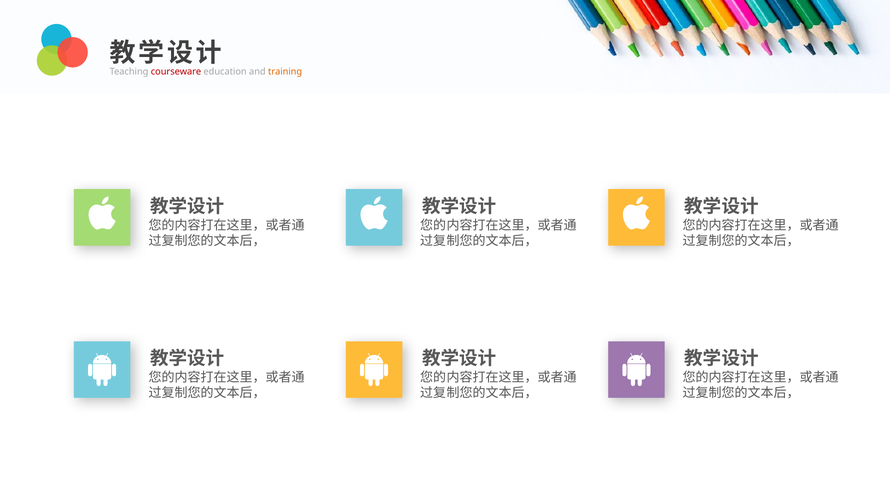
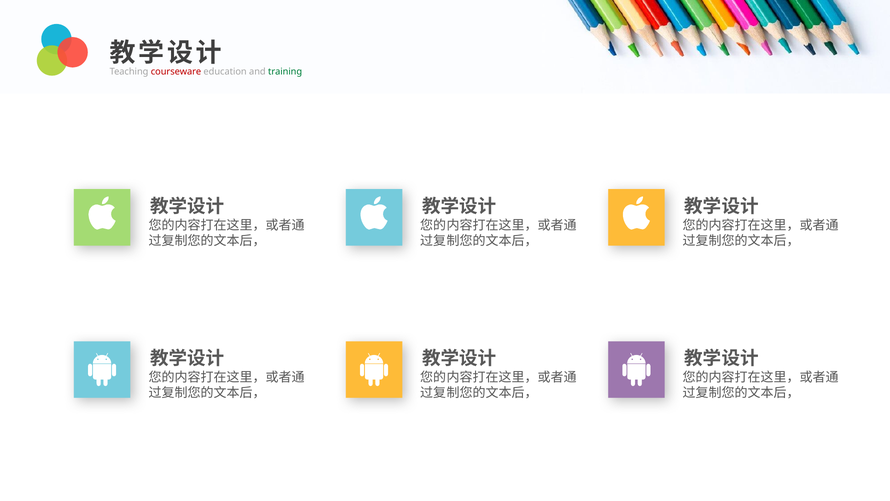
training colour: orange -> green
